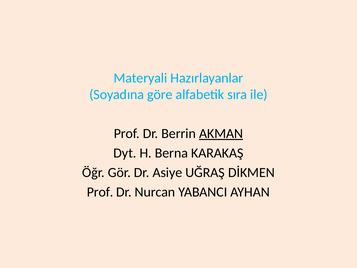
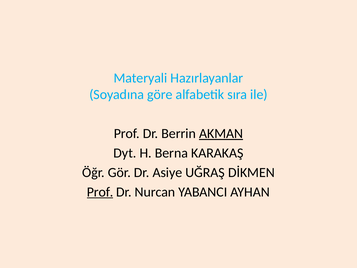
Prof at (100, 192) underline: none -> present
